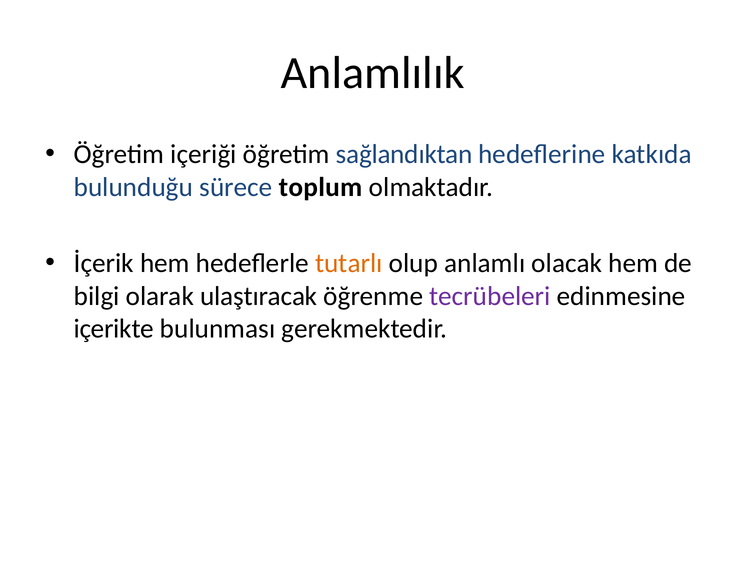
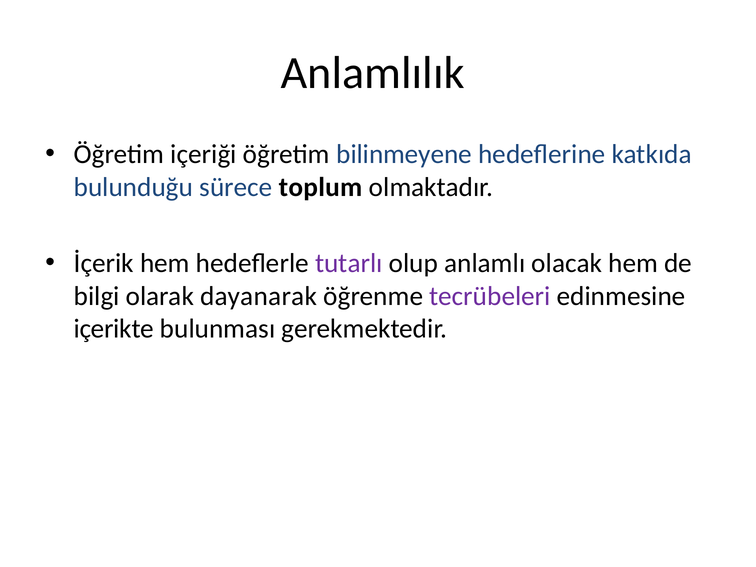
sağlandıktan: sağlandıktan -> bilinmeyene
tutarlı colour: orange -> purple
ulaştıracak: ulaştıracak -> dayanarak
